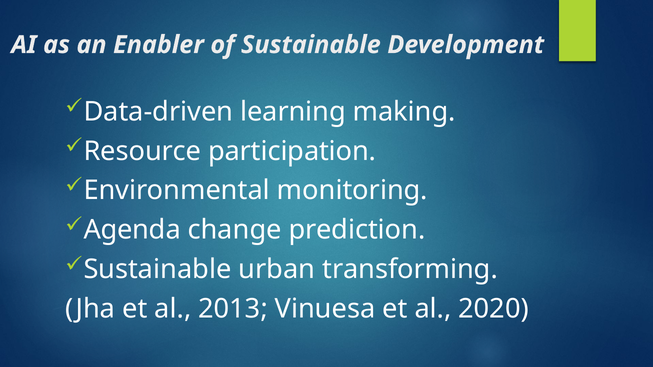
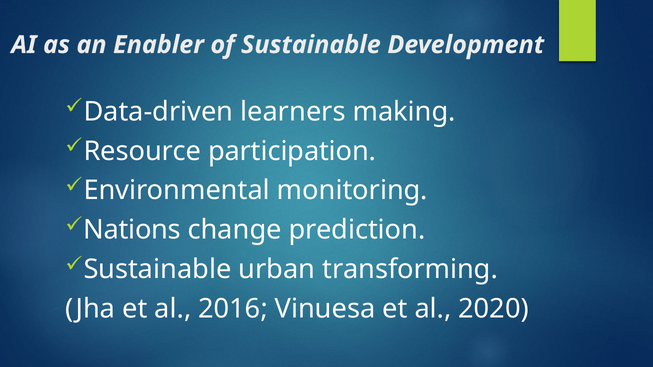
learning: learning -> learners
Agenda: Agenda -> Nations
2013: 2013 -> 2016
